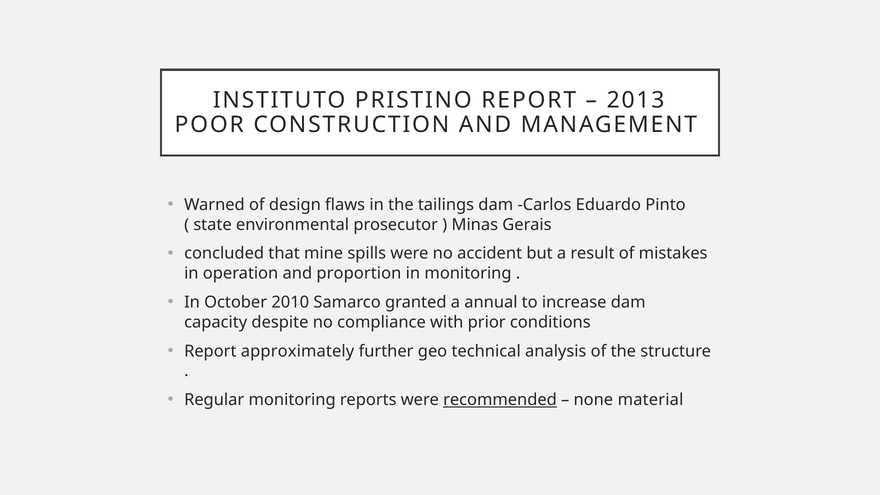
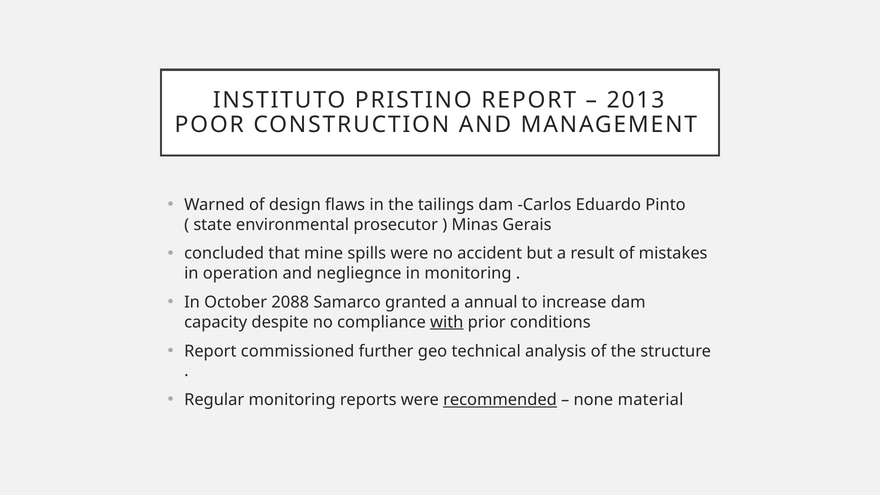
proportion: proportion -> negliegnce
2010: 2010 -> 2088
with underline: none -> present
approximately: approximately -> commissioned
